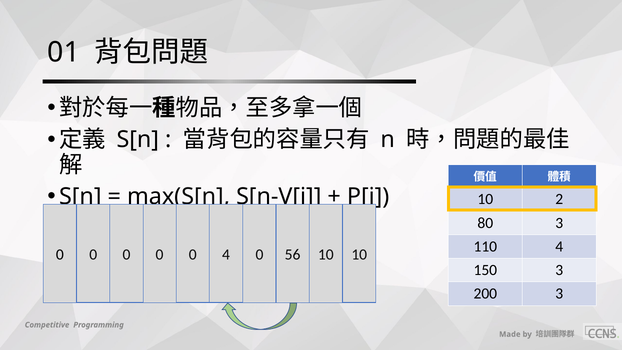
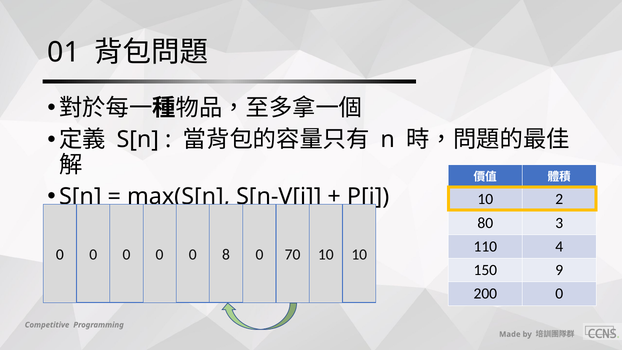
0 4: 4 -> 8
56: 56 -> 70
150 3: 3 -> 9
200 3: 3 -> 0
